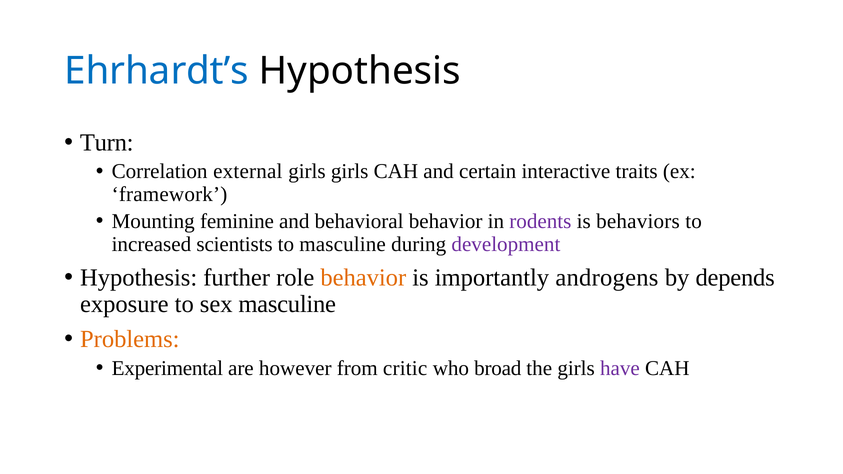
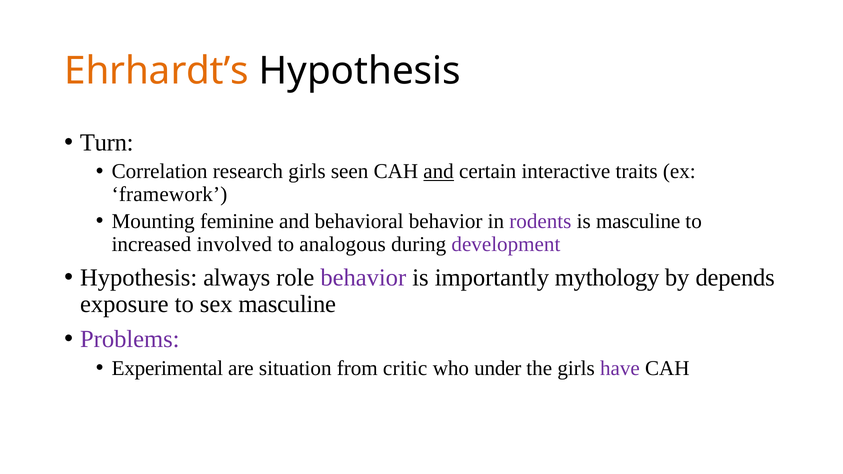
Ehrhardt’s colour: blue -> orange
external: external -> research
girls girls: girls -> seen
and at (439, 172) underline: none -> present
is behaviors: behaviors -> masculine
scientists: scientists -> involved
to masculine: masculine -> analogous
further: further -> always
behavior at (363, 278) colour: orange -> purple
androgens: androgens -> mythology
Problems colour: orange -> purple
however: however -> situation
broad: broad -> under
